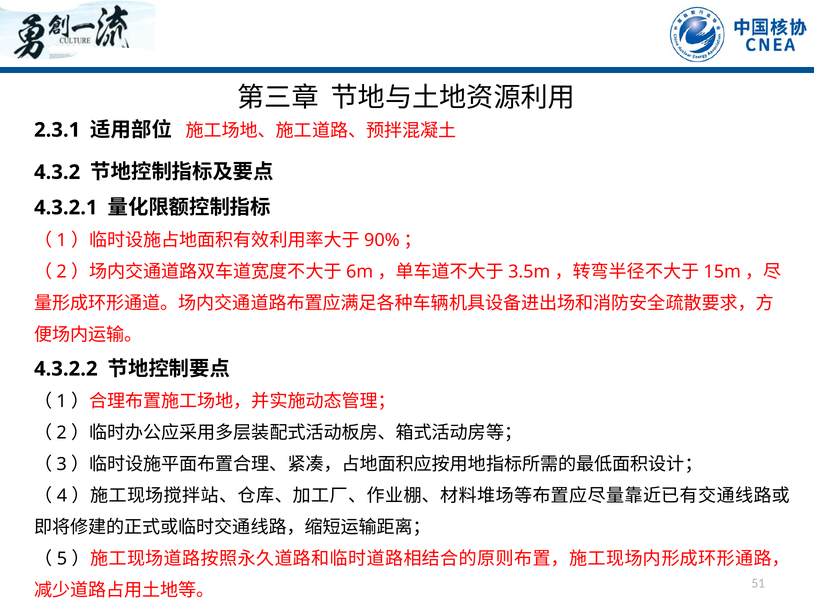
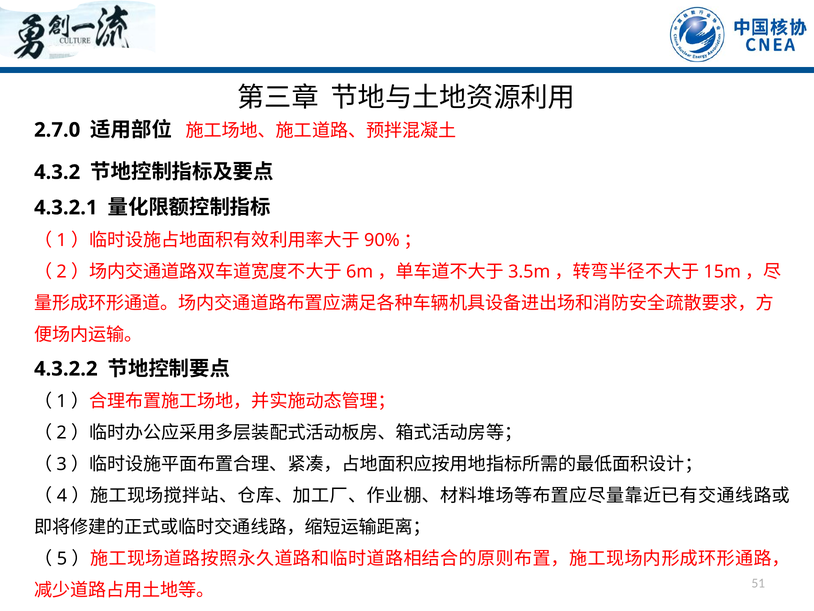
2.3.1: 2.3.1 -> 2.7.0
